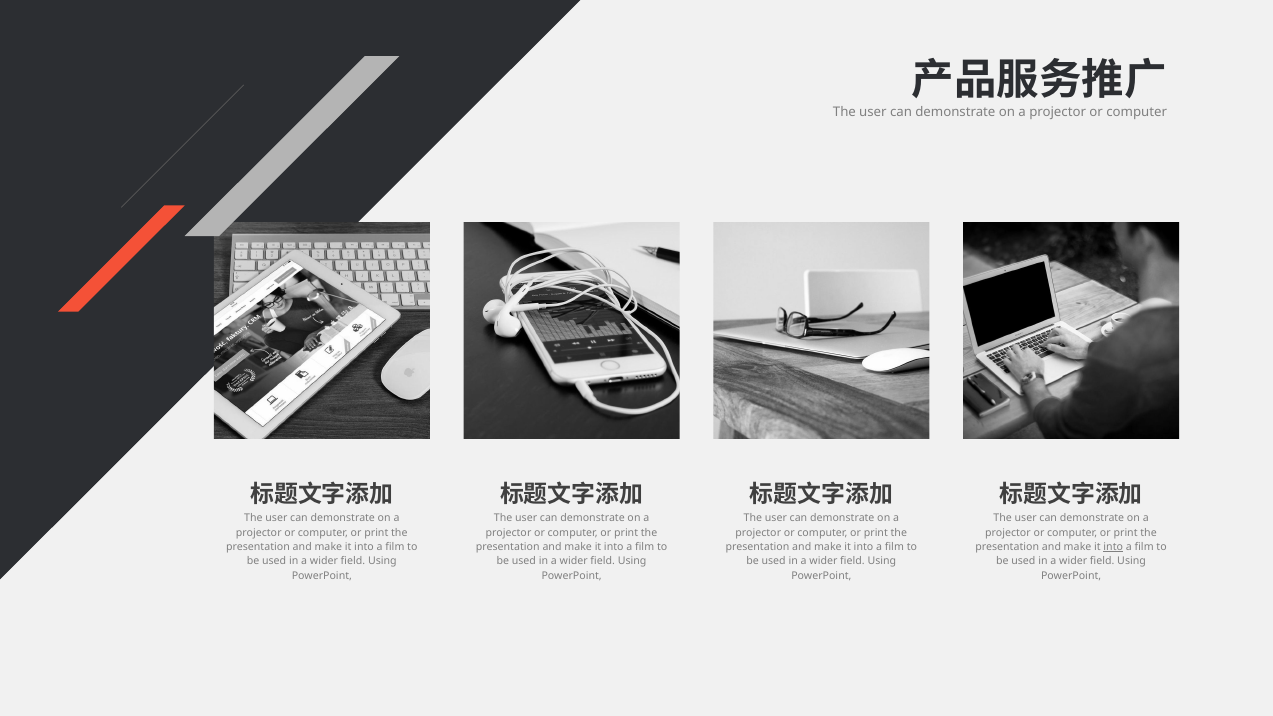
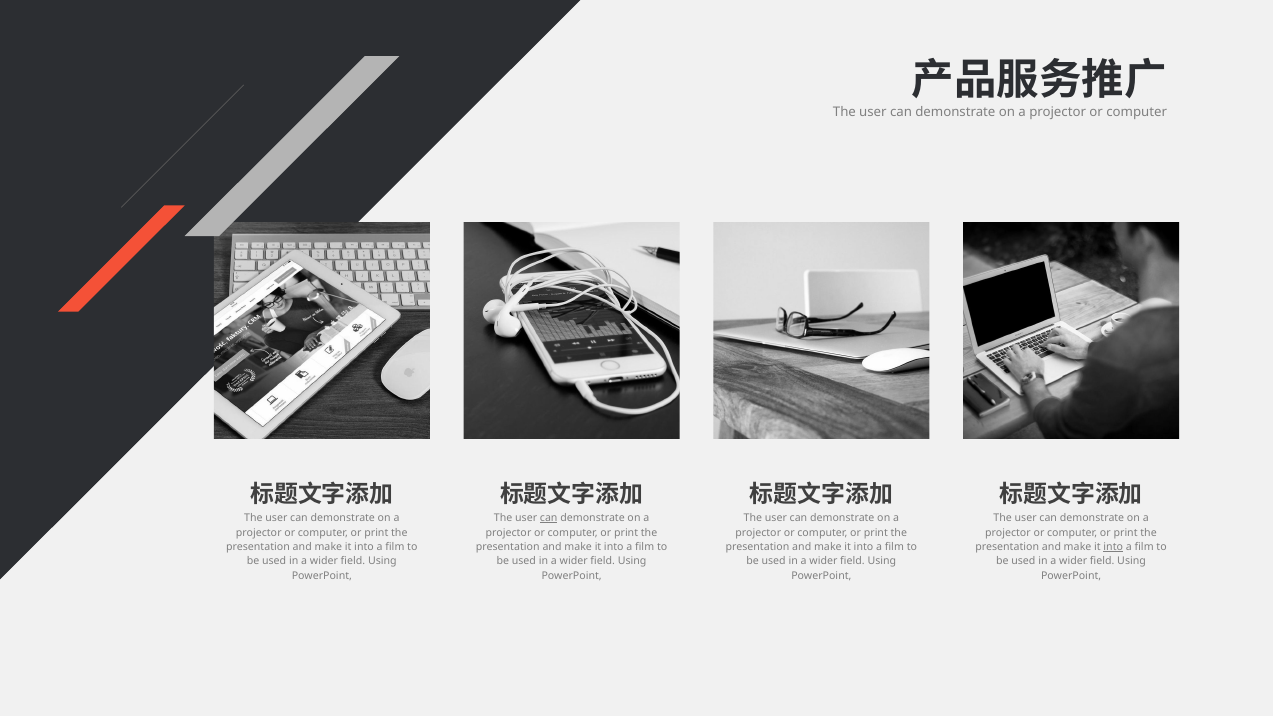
can at (549, 518) underline: none -> present
